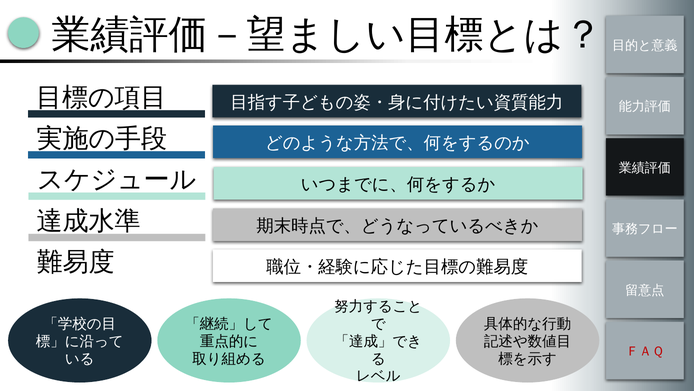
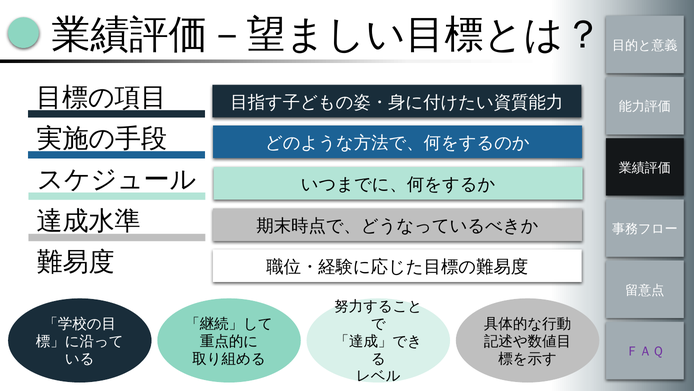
ＦＡＱ colour: red -> purple
